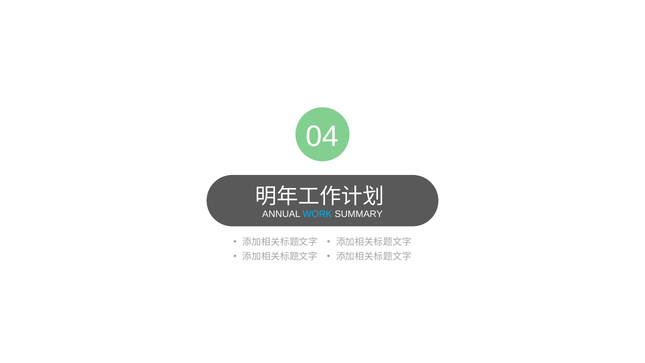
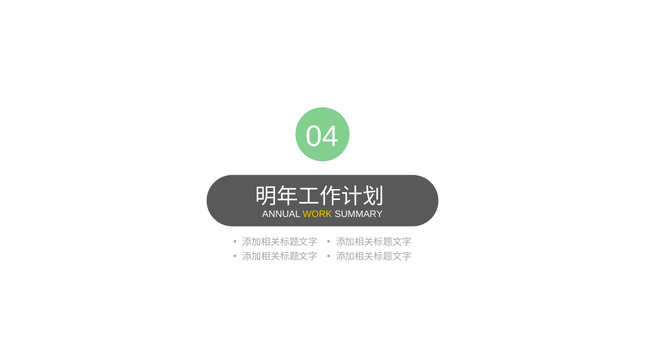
WORK colour: light blue -> yellow
